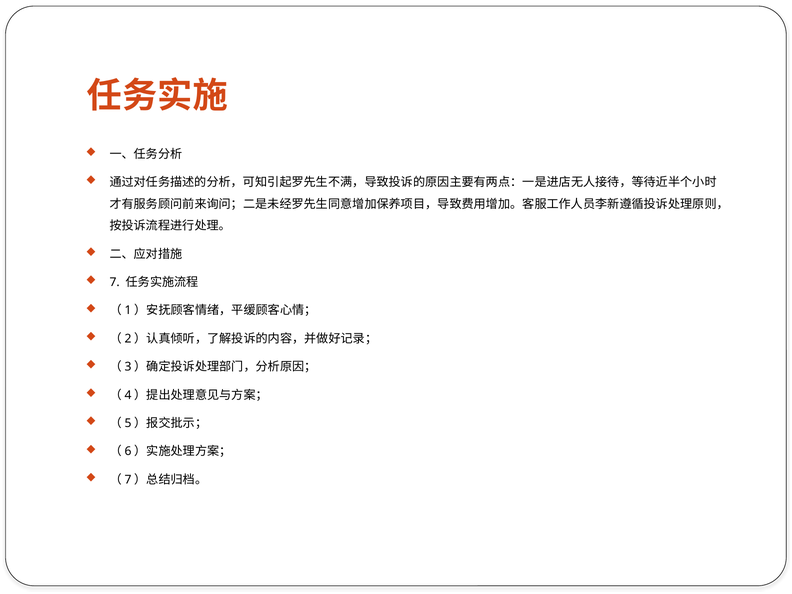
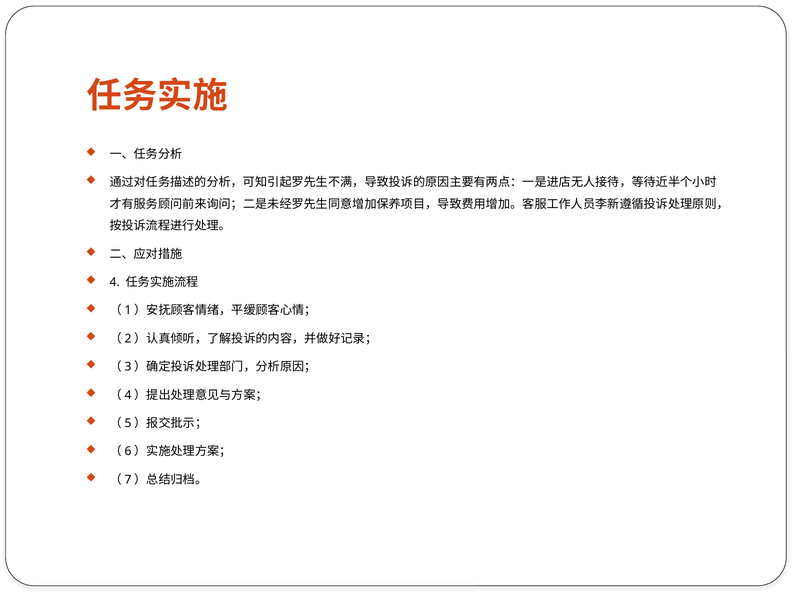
7: 7 -> 4
